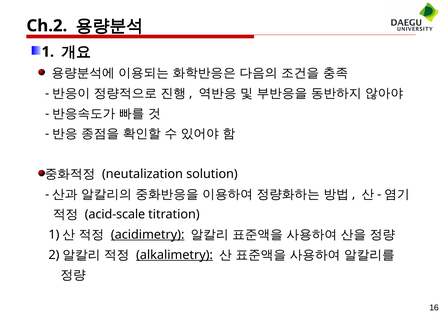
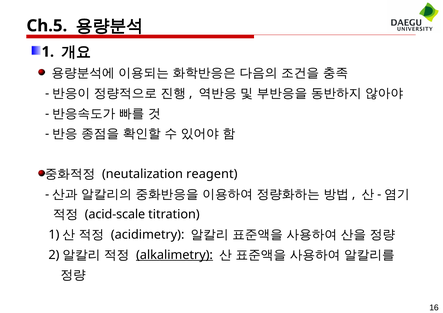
Ch.2: Ch.2 -> Ch.5
solution: solution -> reagent
acidimetry underline: present -> none
